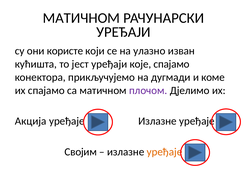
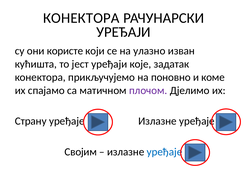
МАТИЧНОМ at (81, 18): МАТИЧНОМ -> КОНЕКТОРА
које спајамо: спајамо -> задатак
дугмади: дугмади -> поновно
Акција: Акција -> Страну
уређаје at (165, 152) colour: orange -> blue
